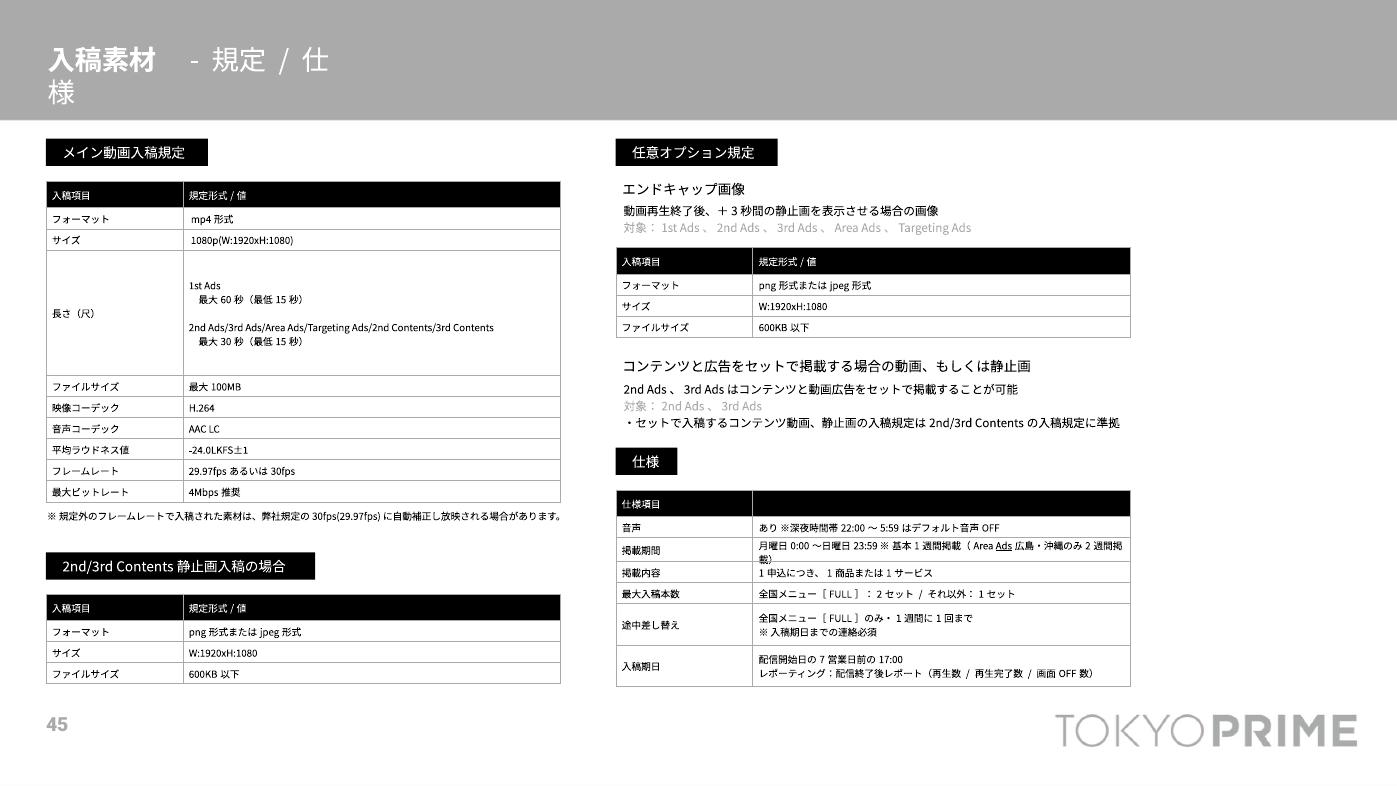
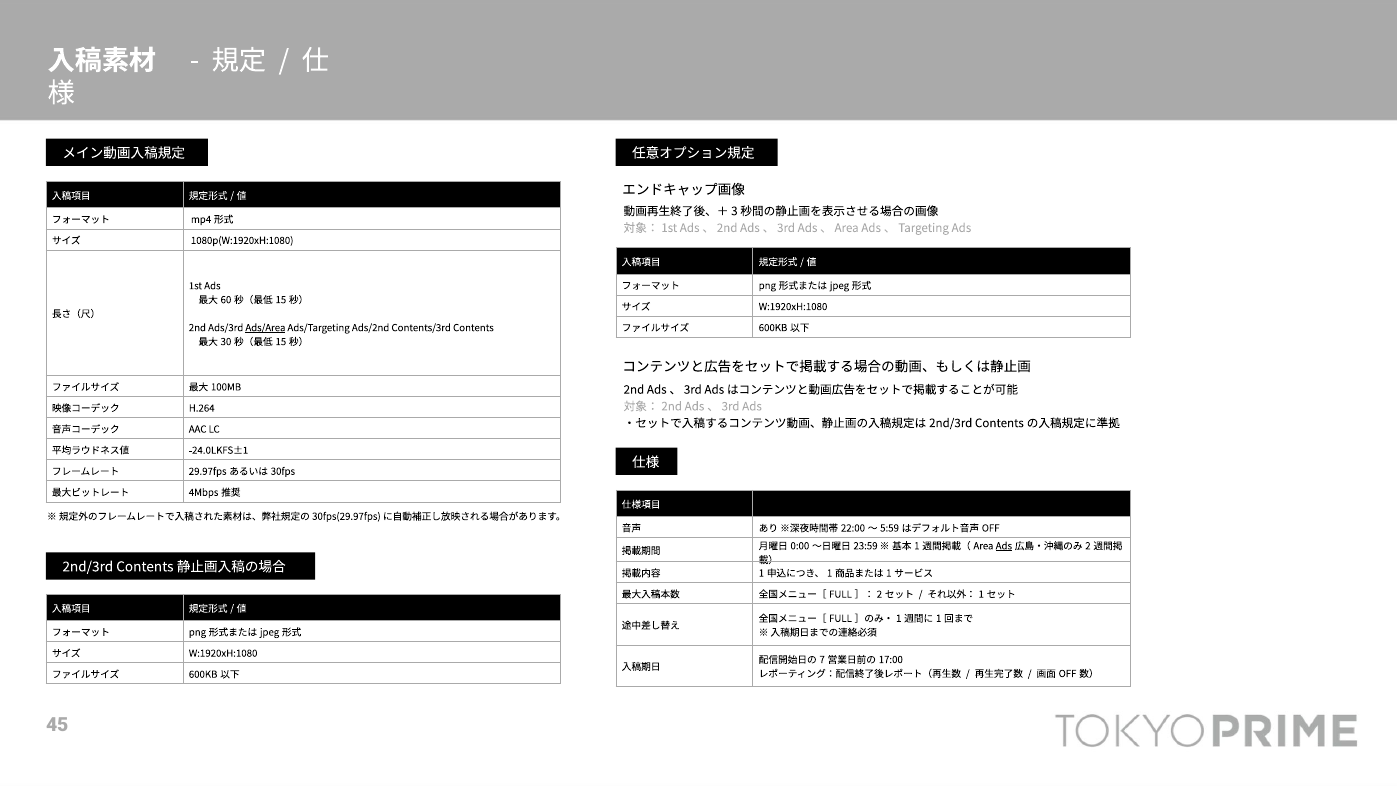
Ads/Area underline: none -> present
